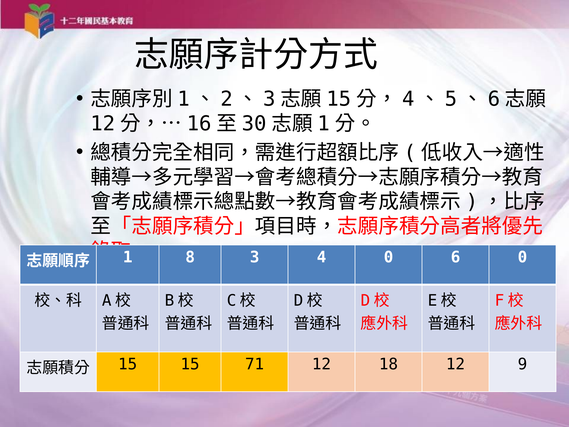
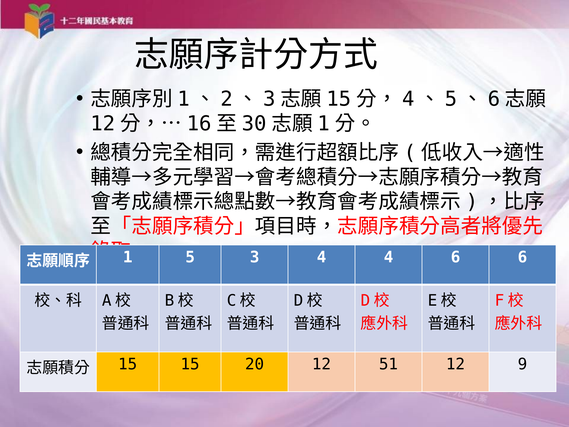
8: 8 -> 5
4 0: 0 -> 4
6 0: 0 -> 6
71: 71 -> 20
18: 18 -> 51
